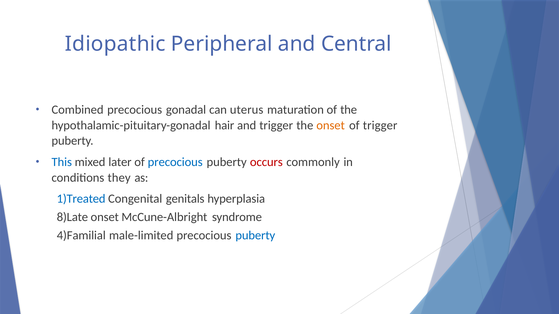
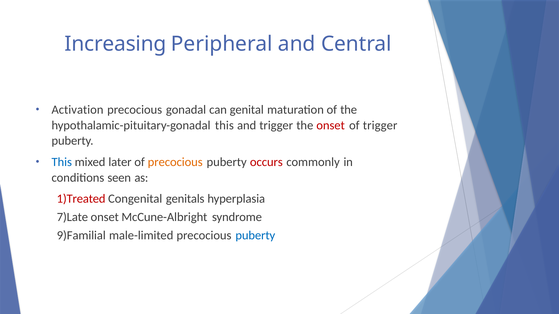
Idiopathic: Idiopathic -> Increasing
Combined: Combined -> Activation
uterus: uterus -> genital
hypothalamic-pituitary-gonadal hair: hair -> this
onset at (331, 125) colour: orange -> red
precocious at (175, 162) colour: blue -> orange
they: they -> seen
1)Treated colour: blue -> red
8)Late: 8)Late -> 7)Late
4)Familial: 4)Familial -> 9)Familial
